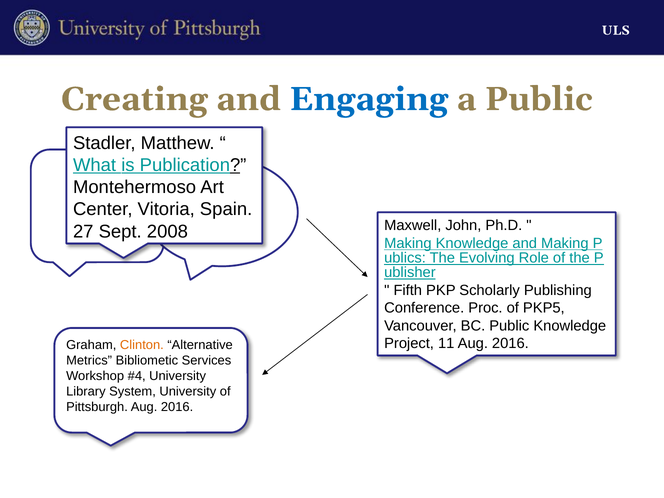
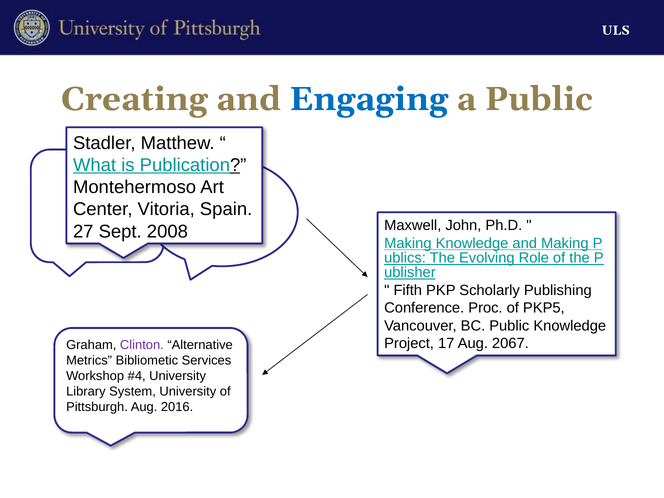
11: 11 -> 17
2016 at (510, 343): 2016 -> 2067
Clinton colour: orange -> purple
